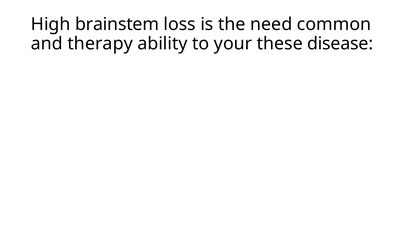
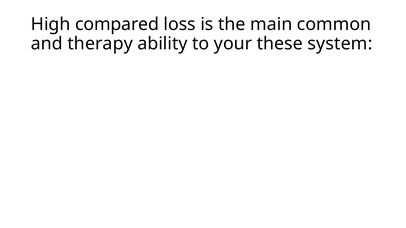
brainstem: brainstem -> compared
need: need -> main
disease: disease -> system
